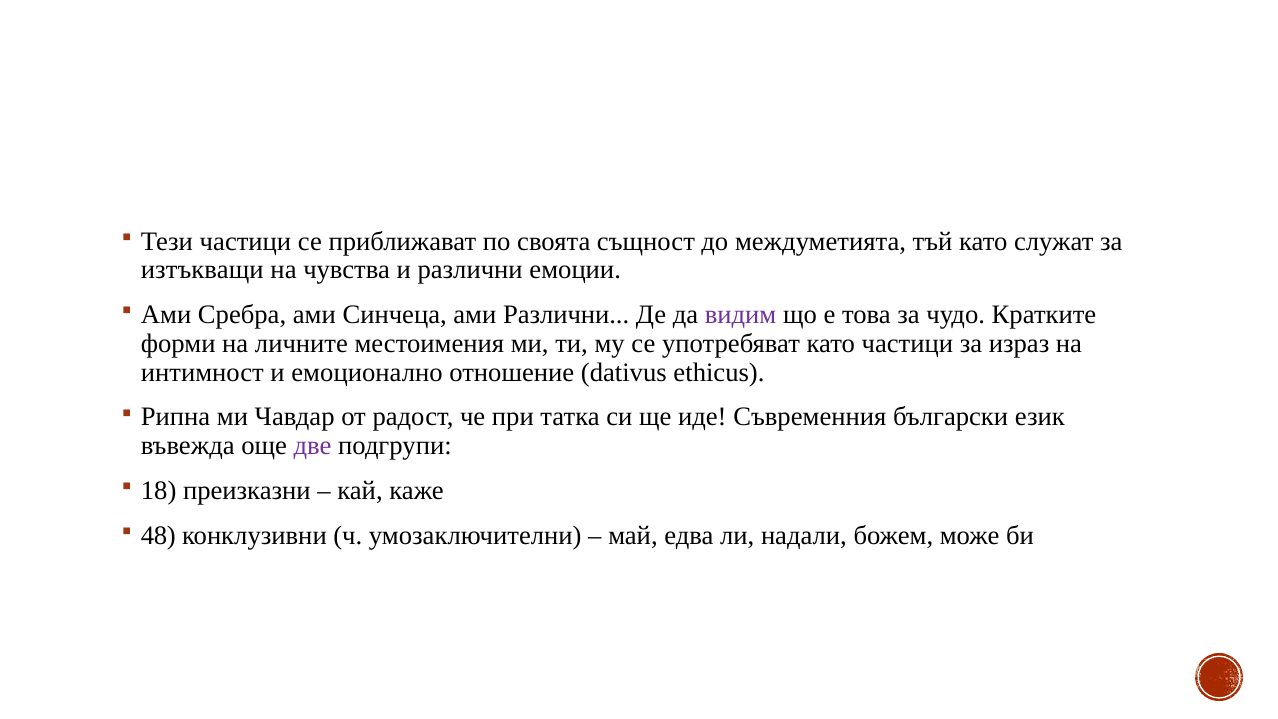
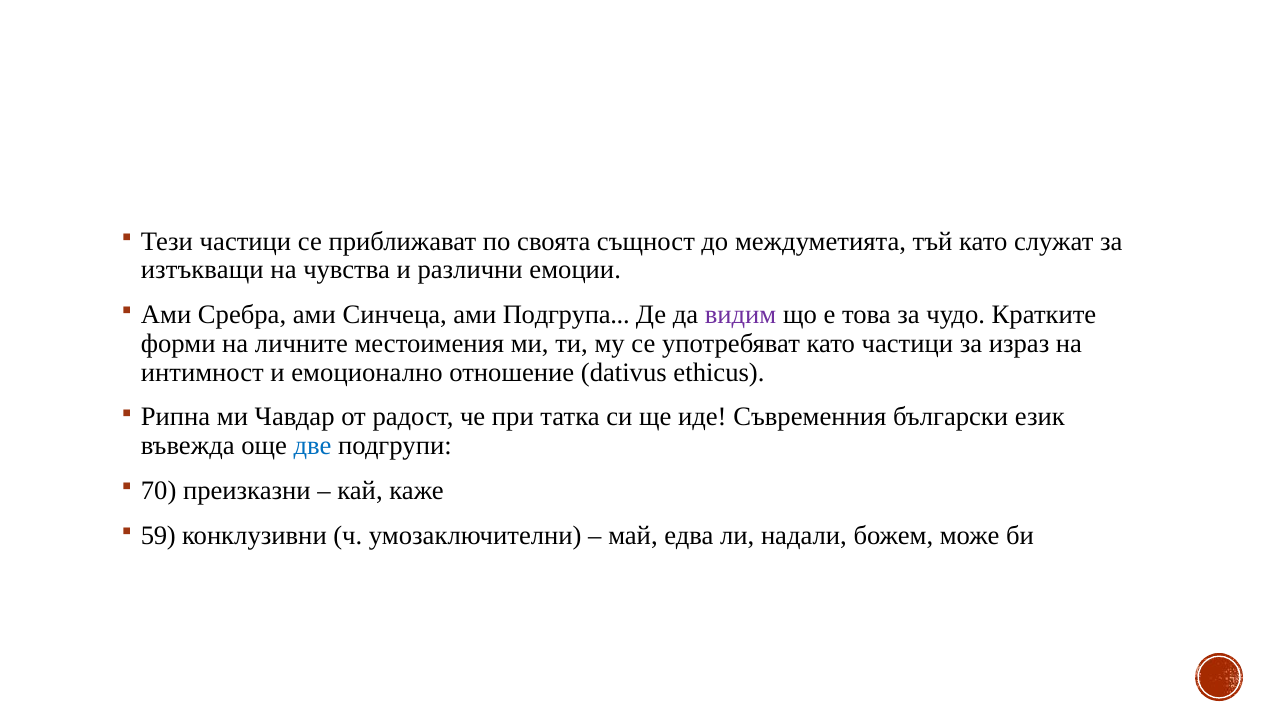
ами Различни: Различни -> Подгрупа
две colour: purple -> blue
18: 18 -> 70
48: 48 -> 59
